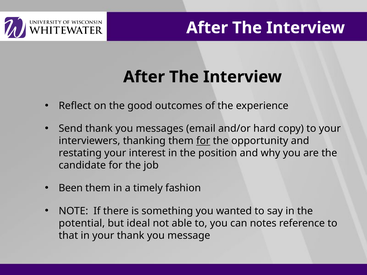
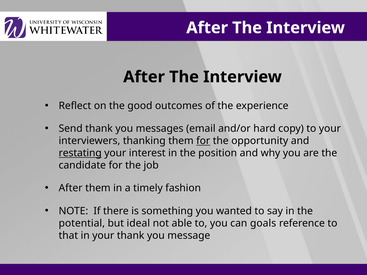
restating underline: none -> present
Been at (71, 188): Been -> After
notes: notes -> goals
